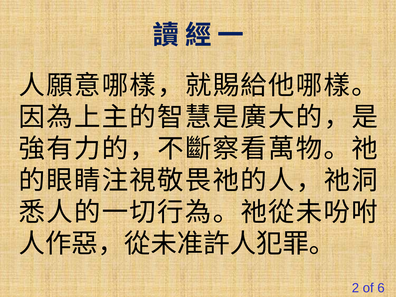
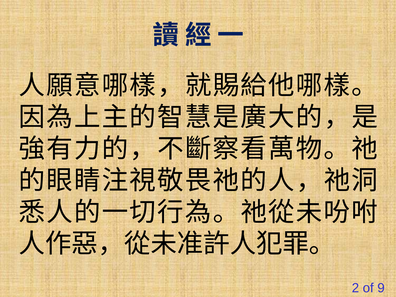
6: 6 -> 9
